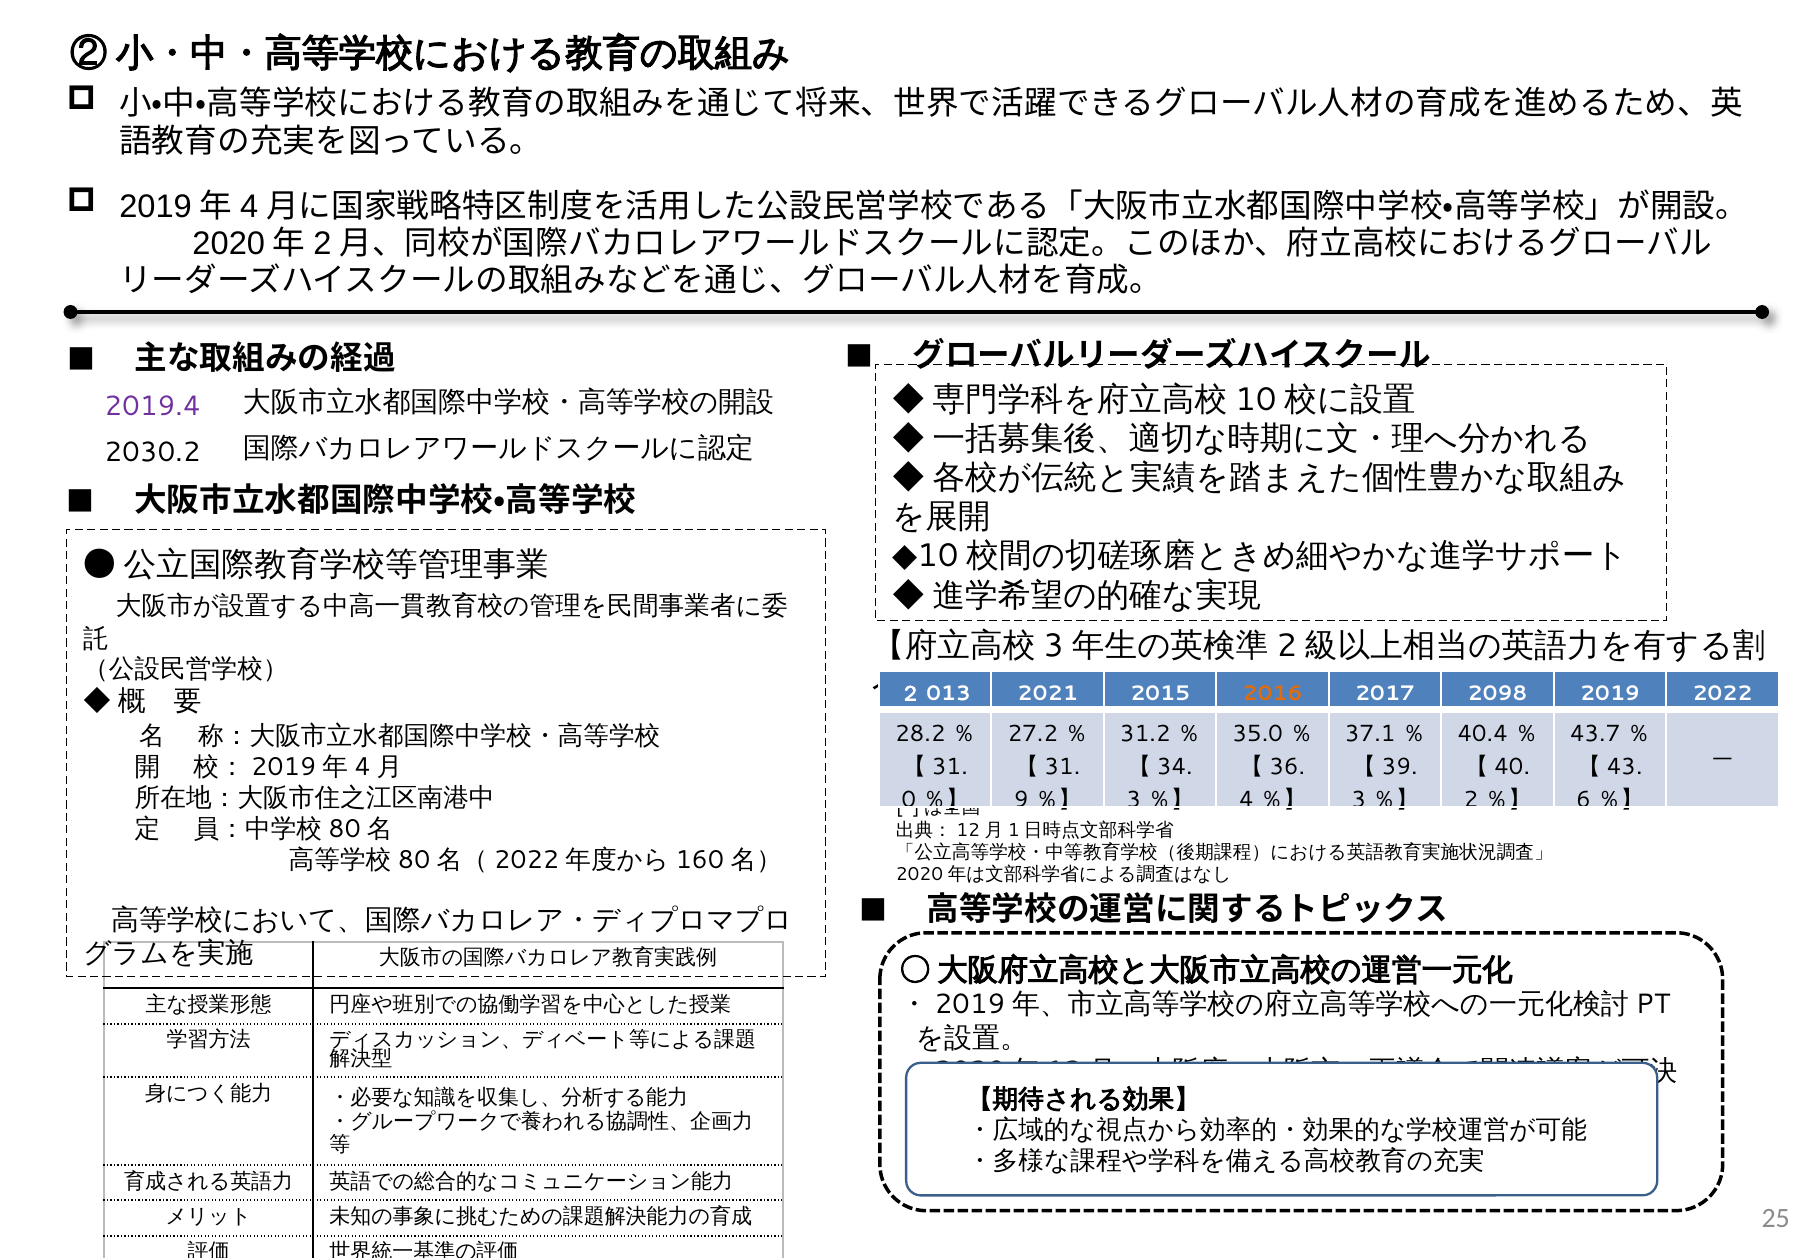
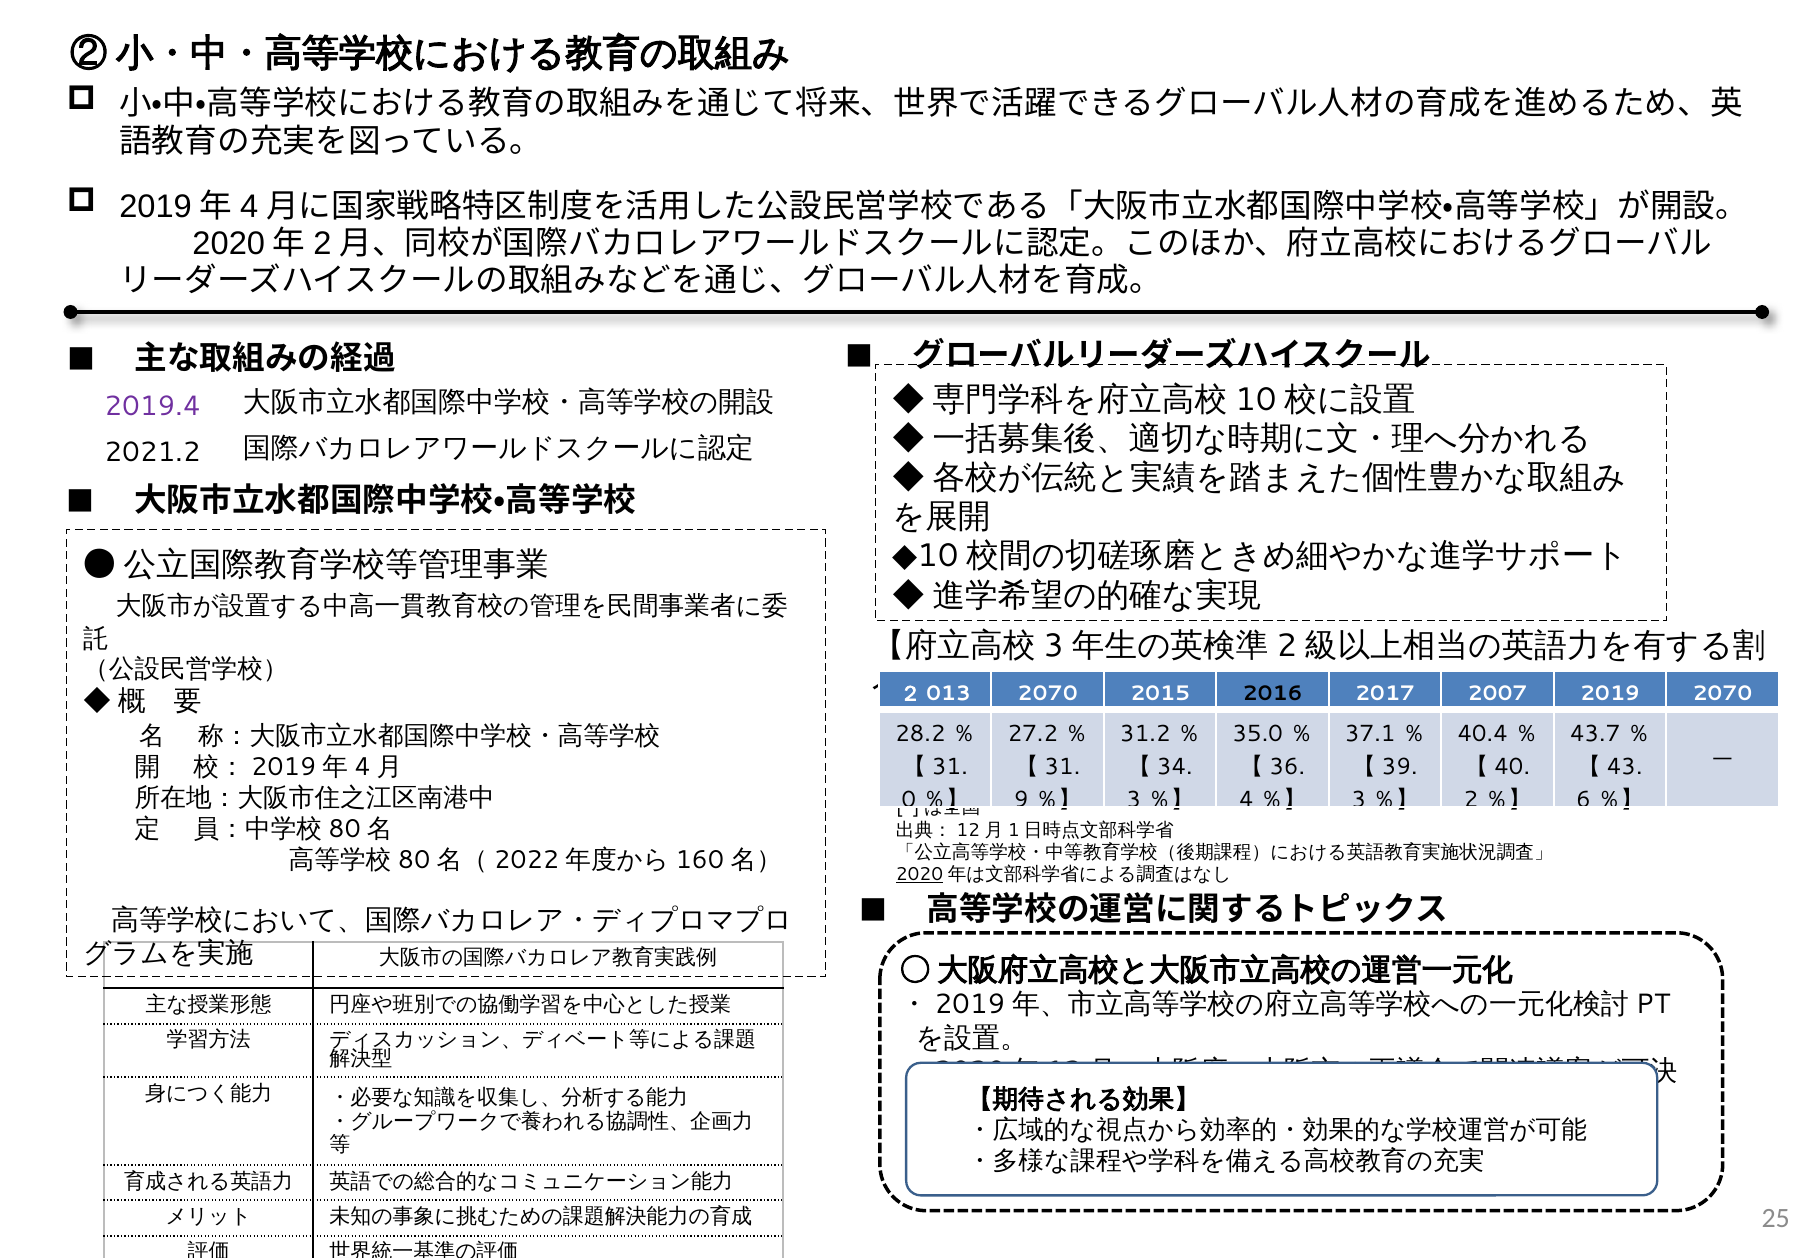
2030.2: 2030.2 -> 2021.2
2021 at (1048, 693): 2021 -> 2070
2016 colour: orange -> black
2098: 2098 -> 2007
2019 2022: 2022 -> 2070
2020 underline: none -> present
